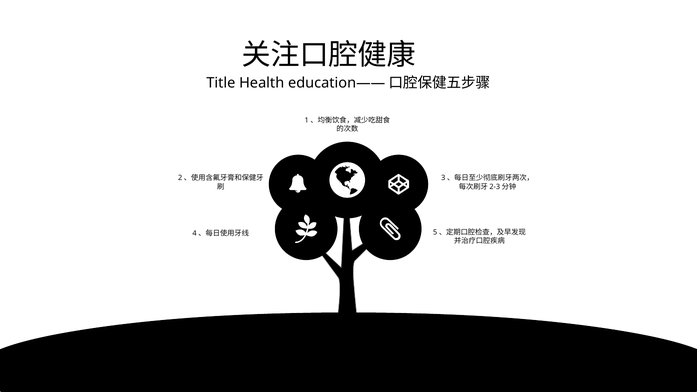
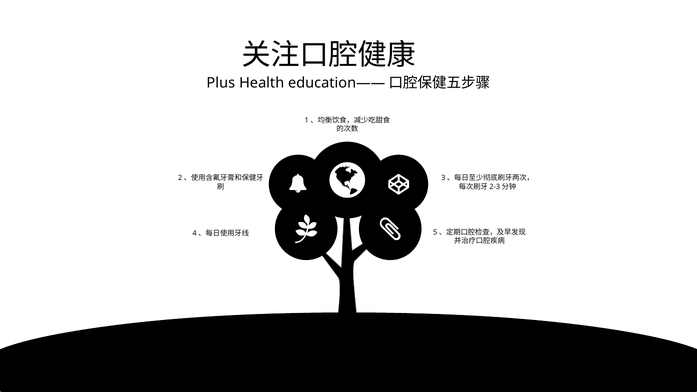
Title: Title -> Plus
